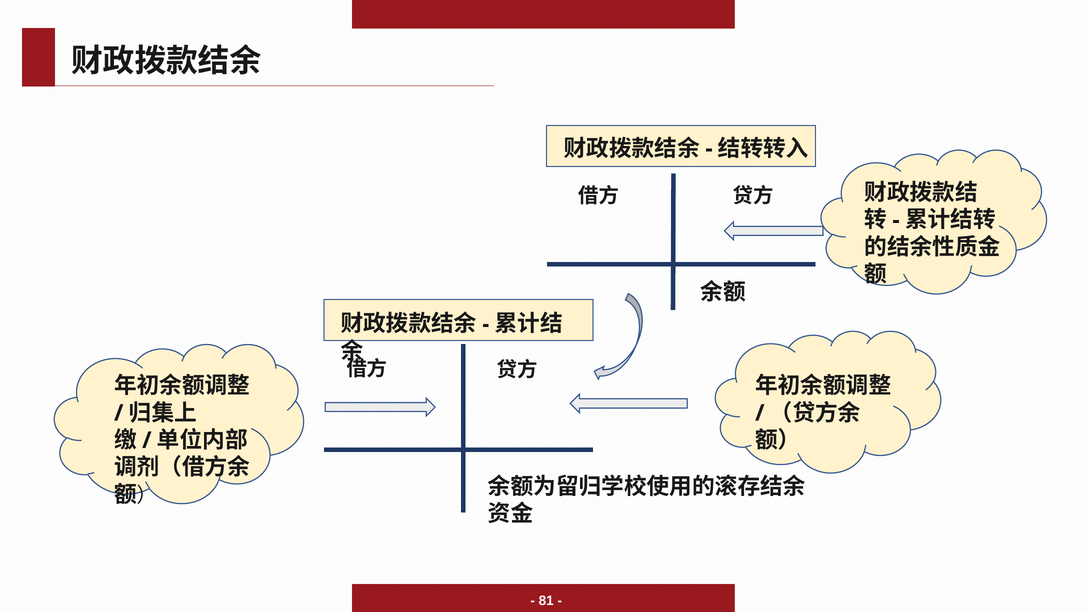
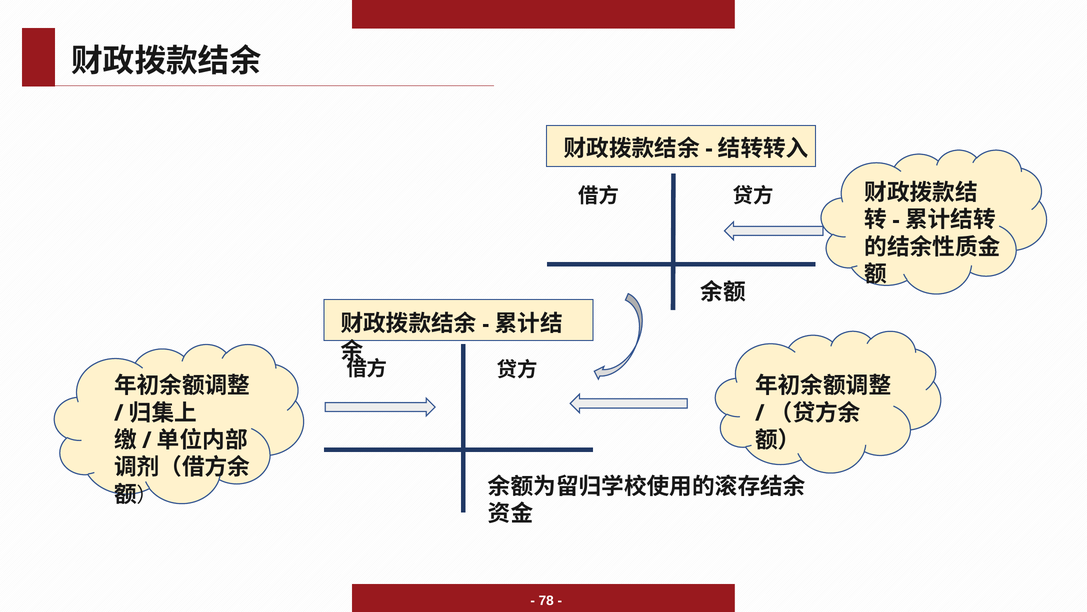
81: 81 -> 78
